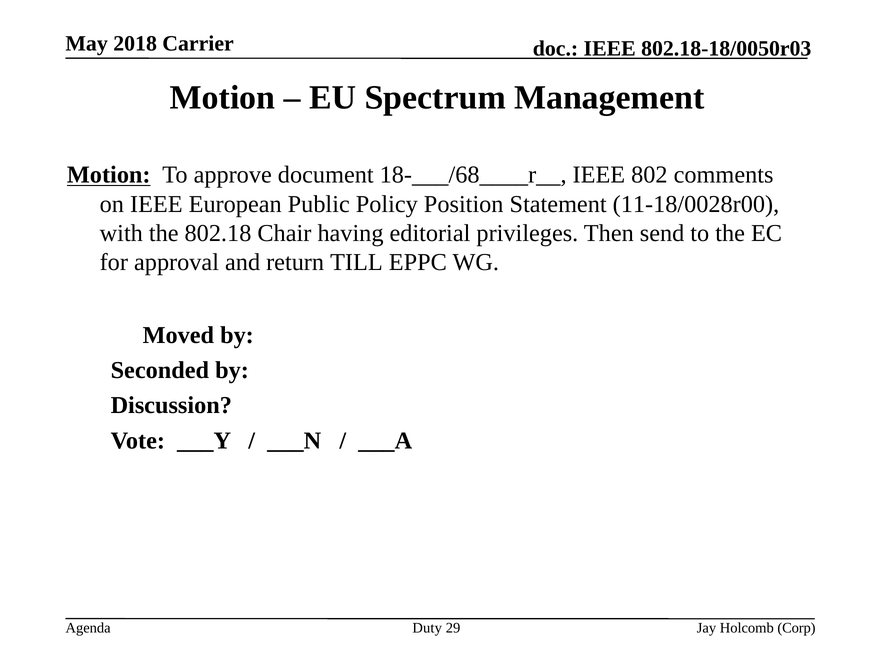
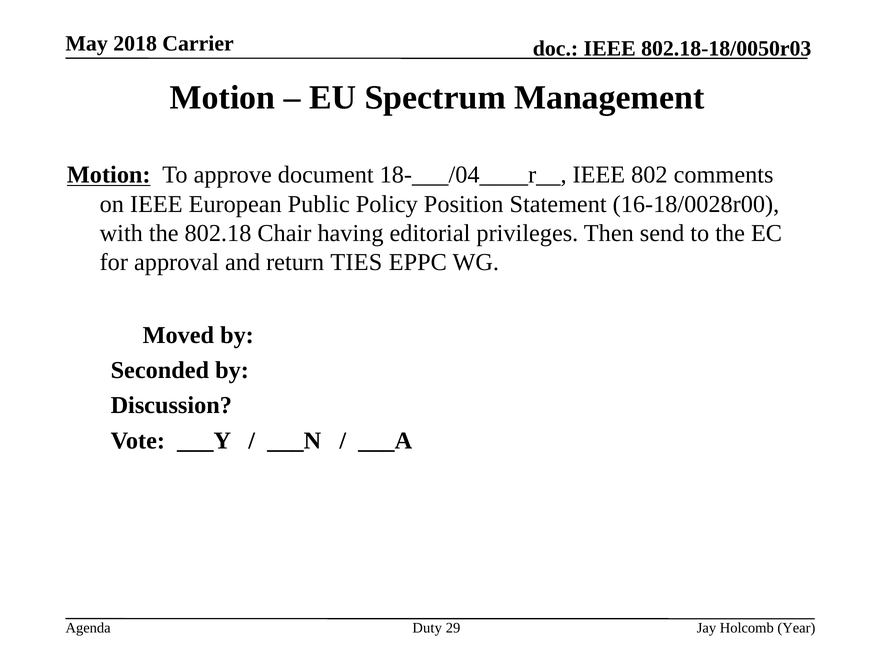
18-___/68____r__: 18-___/68____r__ -> 18-___/04____r__
11-18/0028r00: 11-18/0028r00 -> 16-18/0028r00
TILL: TILL -> TIES
Corp: Corp -> Year
